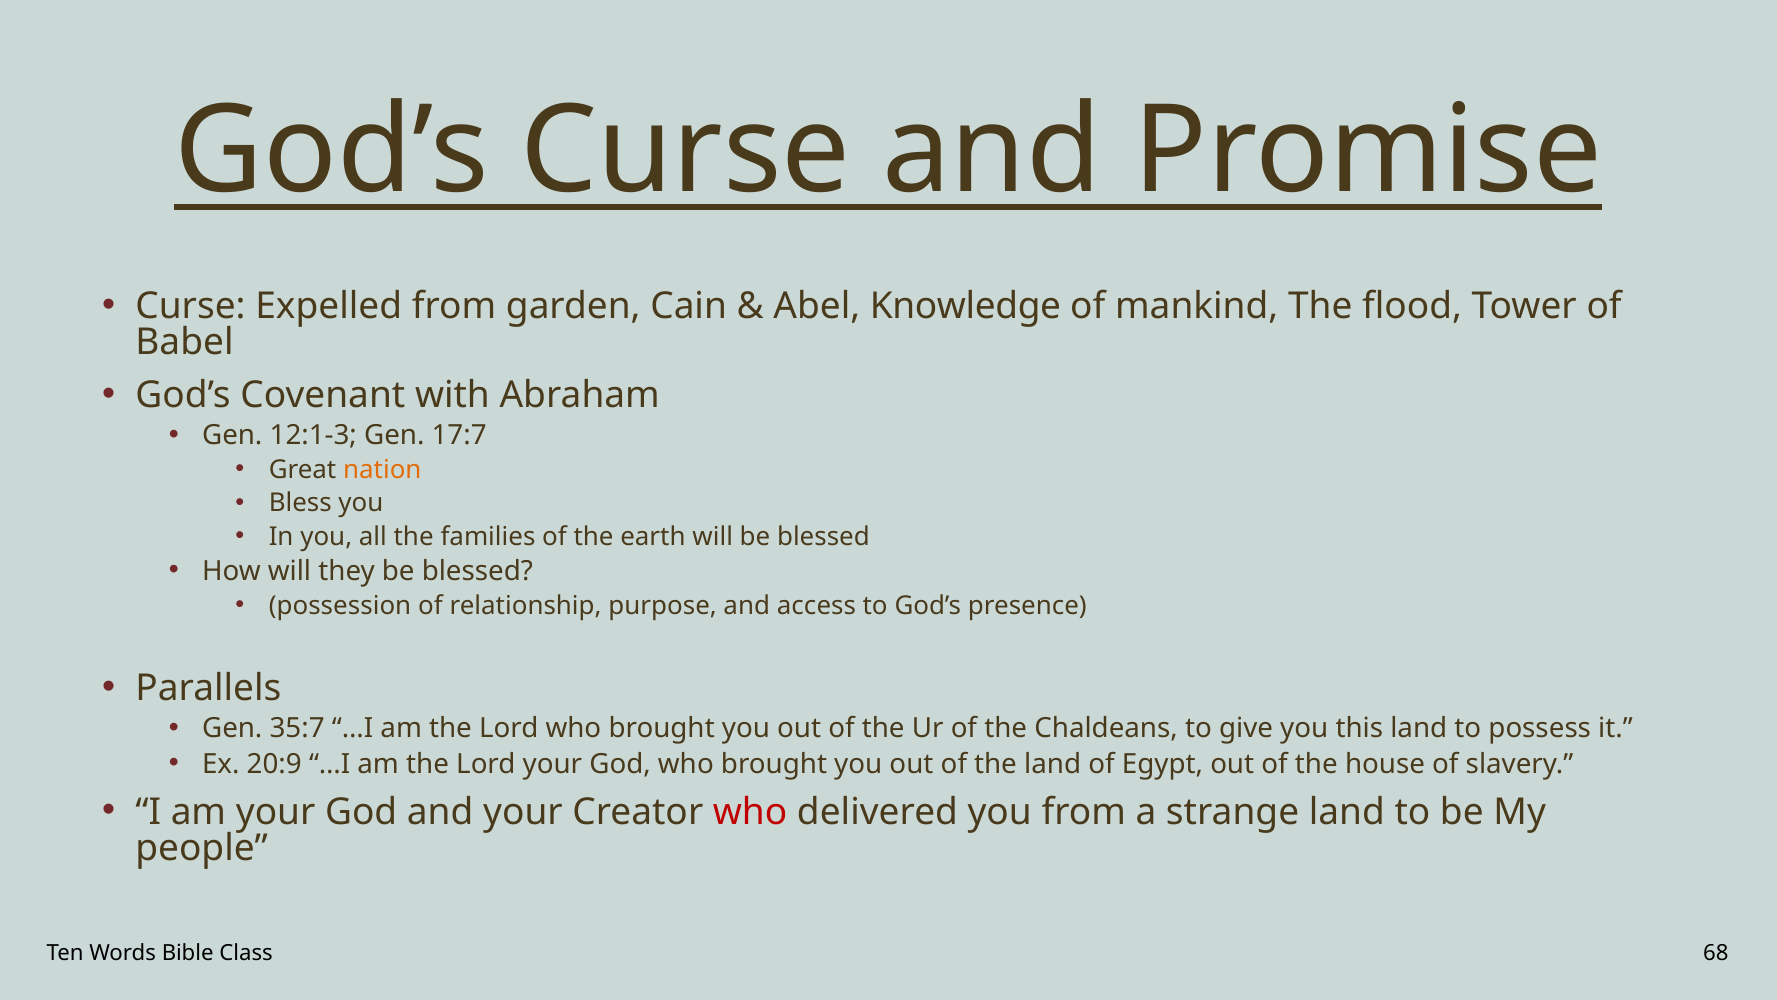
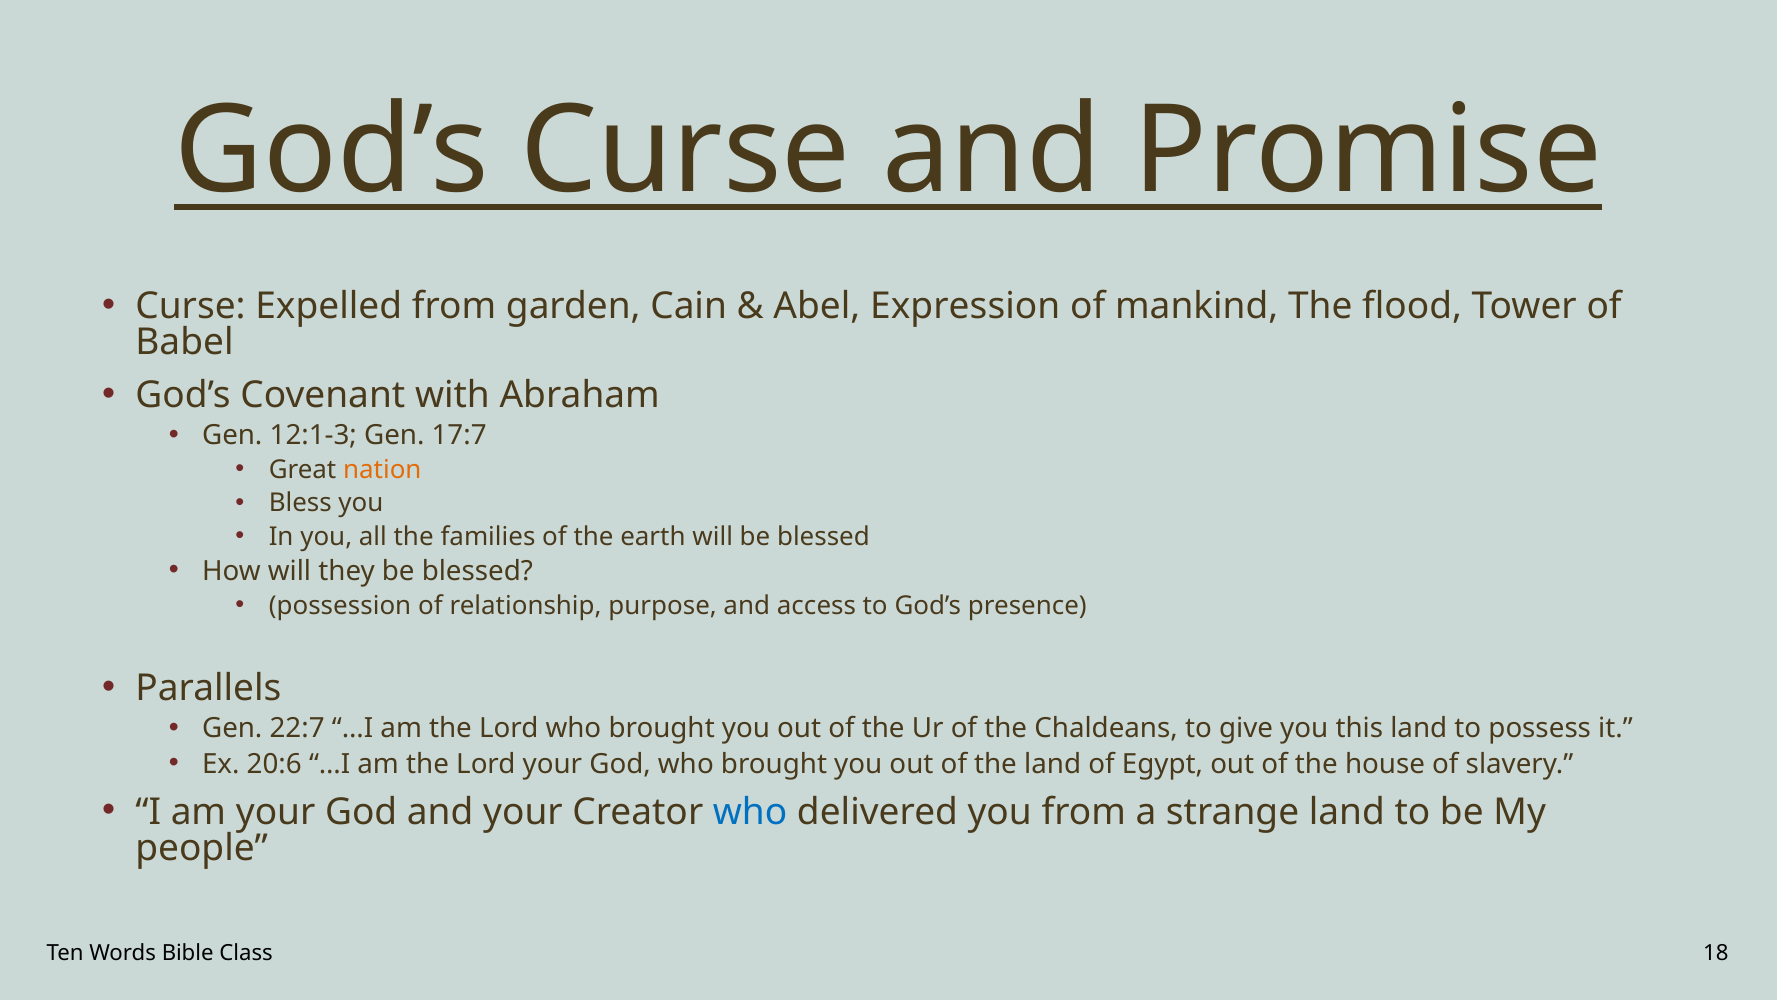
Knowledge: Knowledge -> Expression
35:7: 35:7 -> 22:7
20:9: 20:9 -> 20:6
who at (750, 812) colour: red -> blue
68: 68 -> 18
